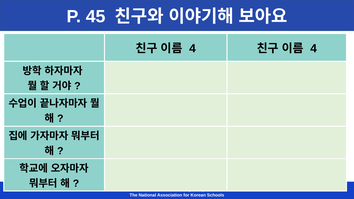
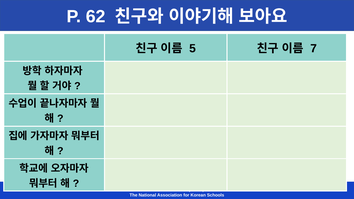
45: 45 -> 62
4 at (192, 49): 4 -> 5
4 at (314, 49): 4 -> 7
